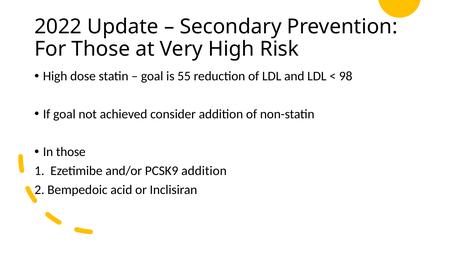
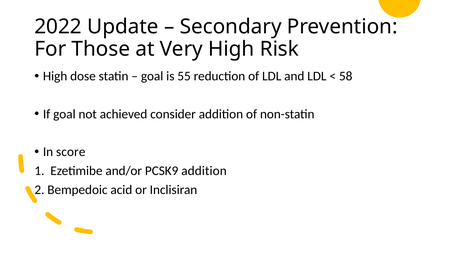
98: 98 -> 58
In those: those -> score
